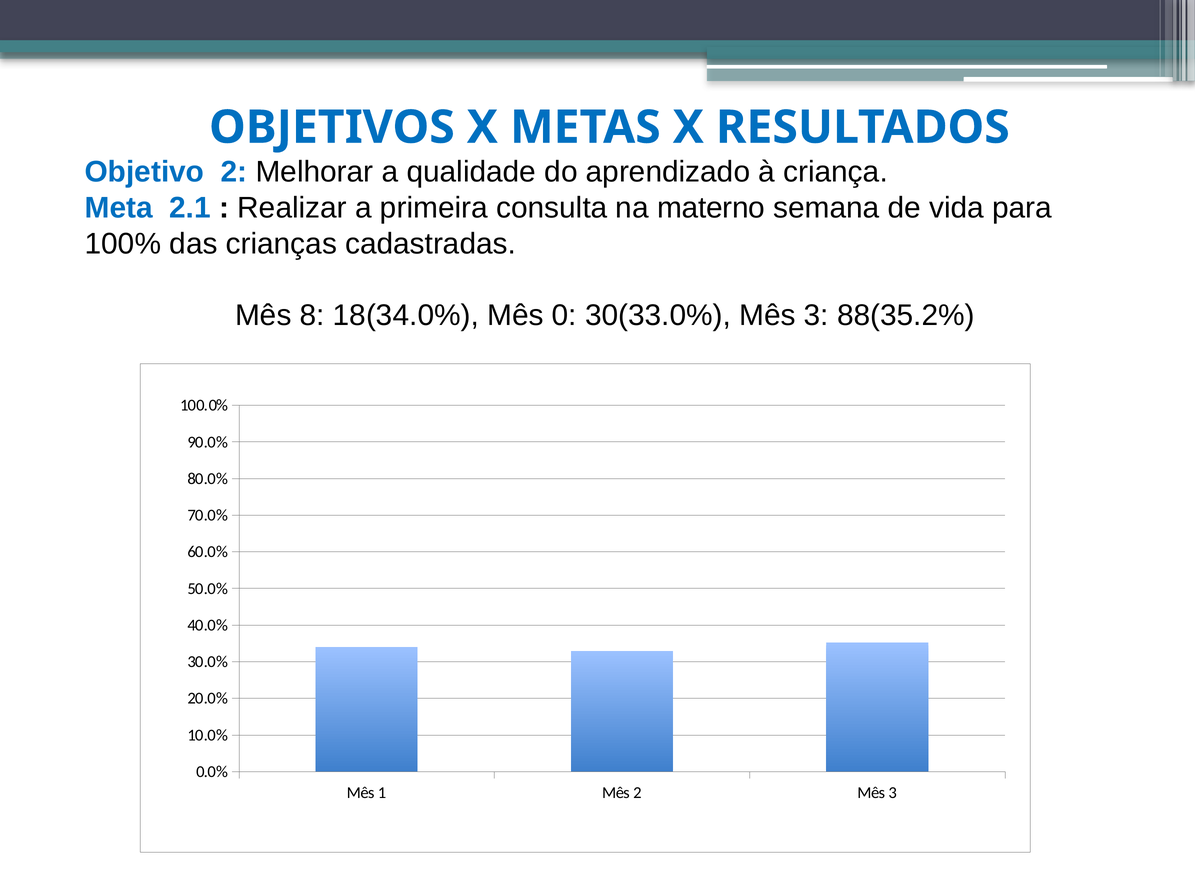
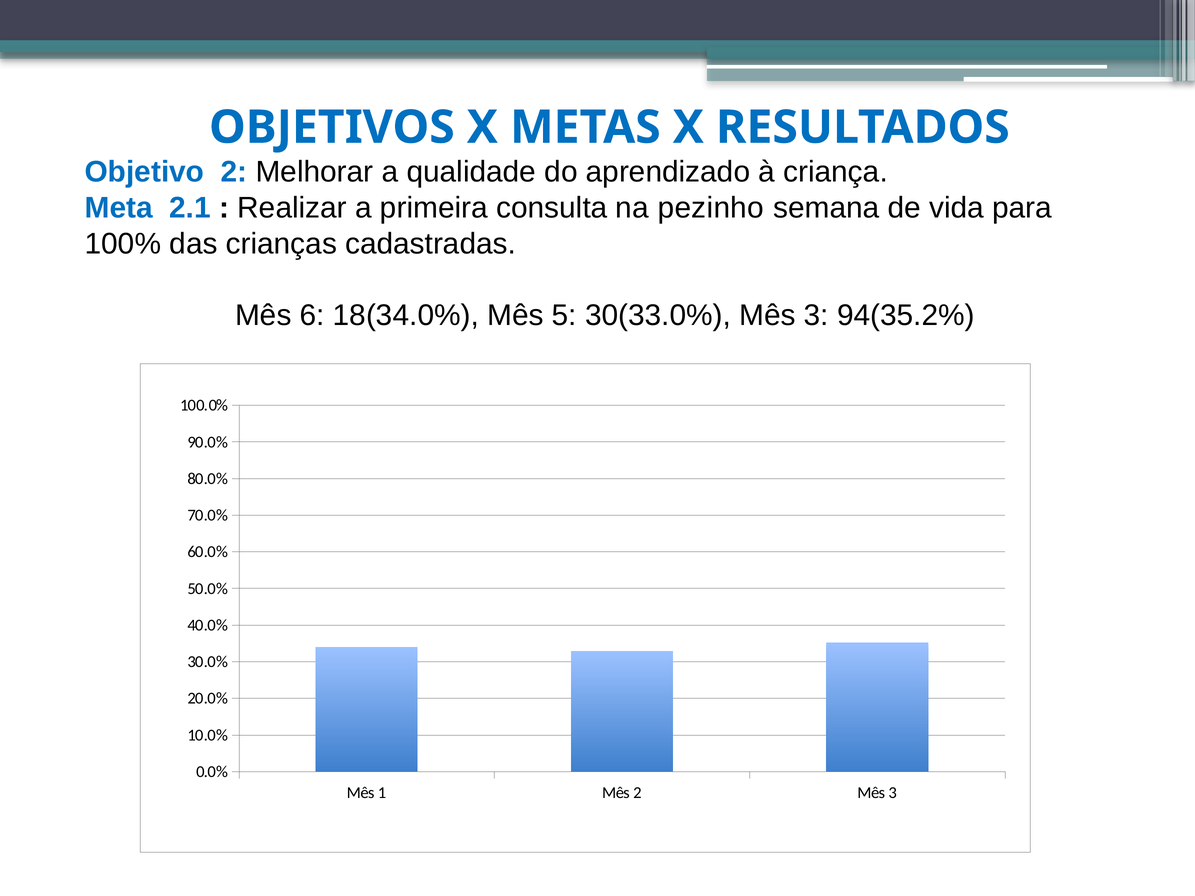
materno: materno -> pezinho
8: 8 -> 6
0: 0 -> 5
88(35.2%: 88(35.2% -> 94(35.2%
